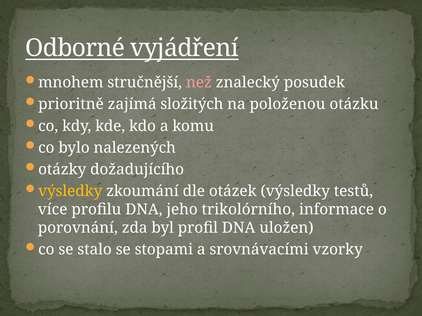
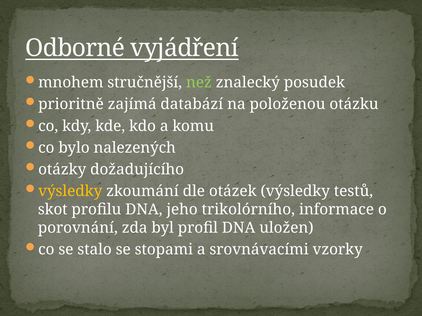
než colour: pink -> light green
složitých: složitých -> databází
více: více -> skot
